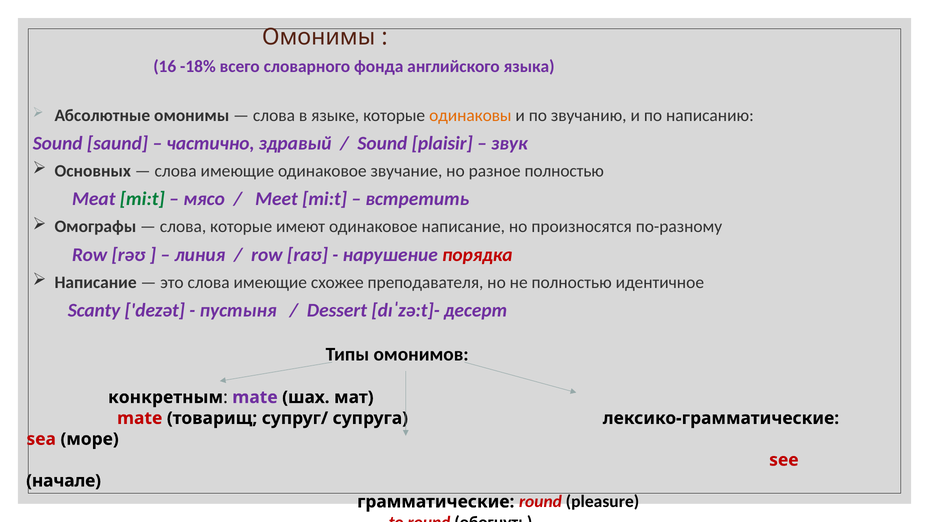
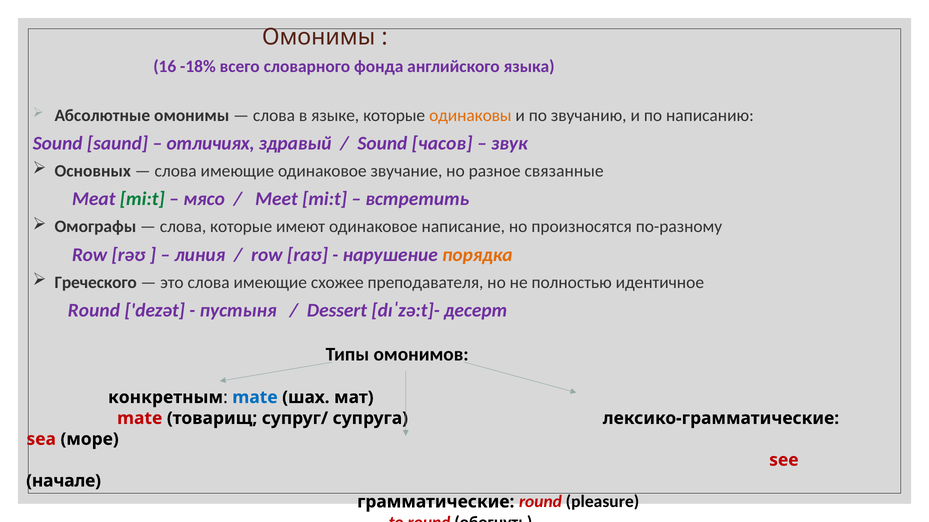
частично: частично -> отличиях
plaisir: plaisir -> часов
разное полностью: полностью -> связанные
порядка colour: red -> orange
Написание at (96, 283): Написание -> Греческого
Scanty at (94, 311): Scanty -> Round
mate at (255, 398) colour: purple -> blue
